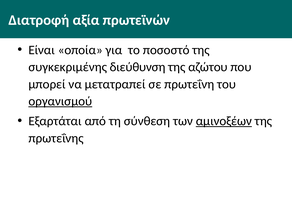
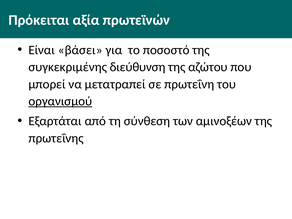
Διατροφή: Διατροφή -> Πρόκειται
οποία: οποία -> βάσει
αμινοξέων underline: present -> none
